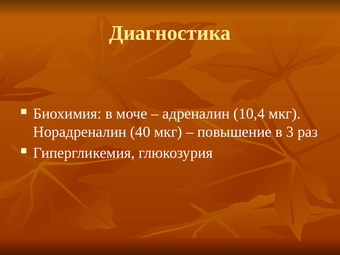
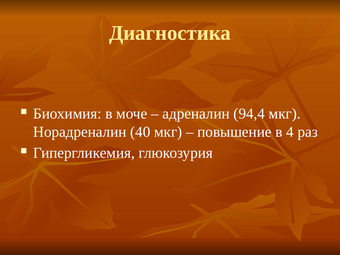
10,4: 10,4 -> 94,4
3: 3 -> 4
